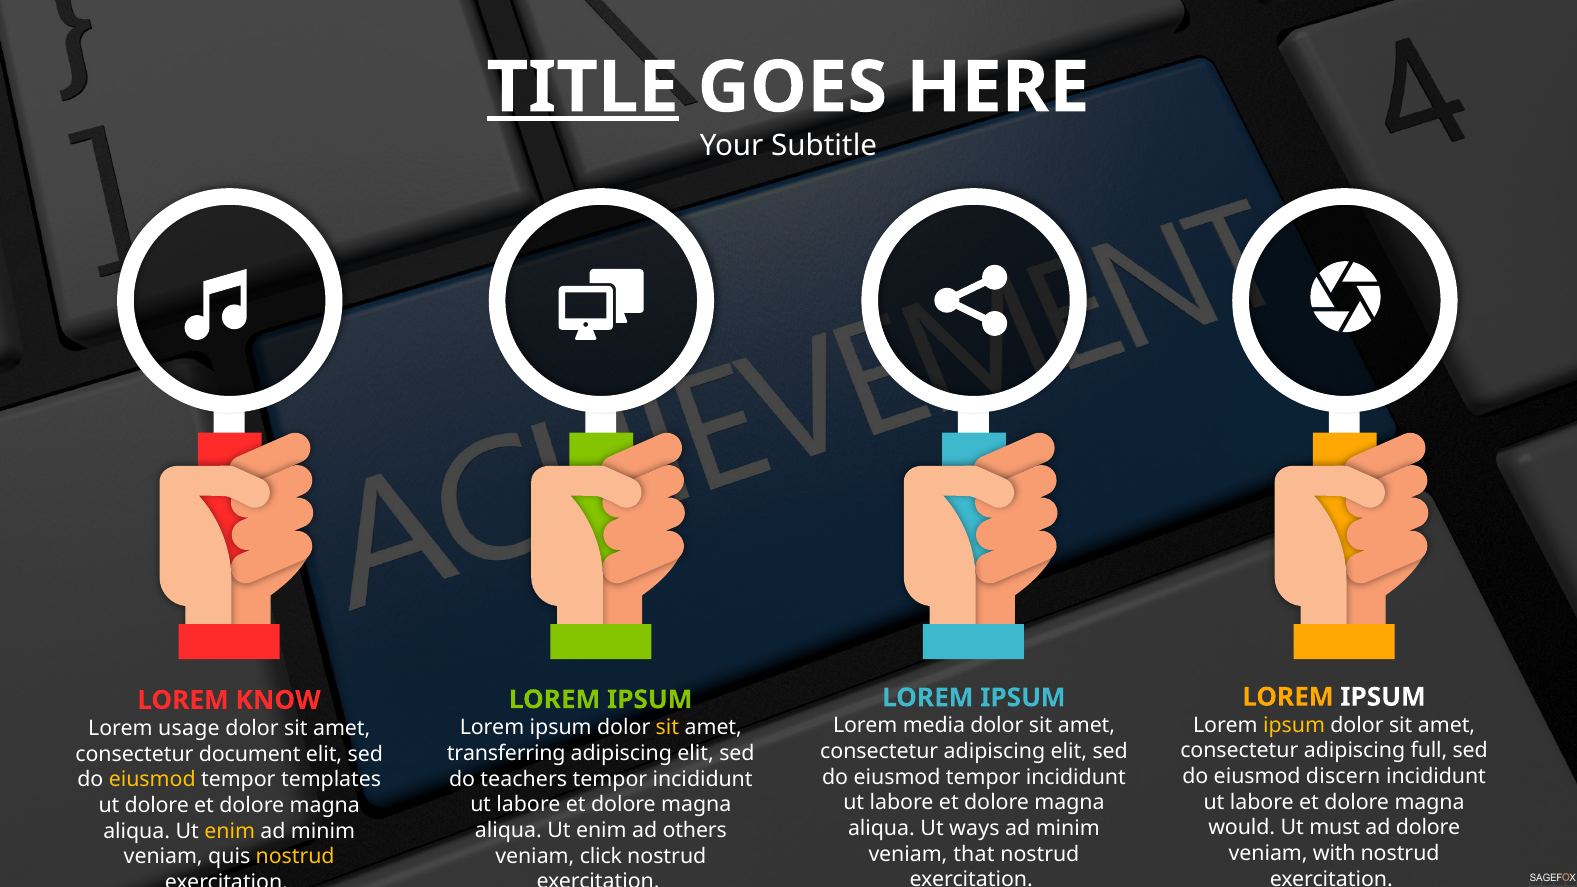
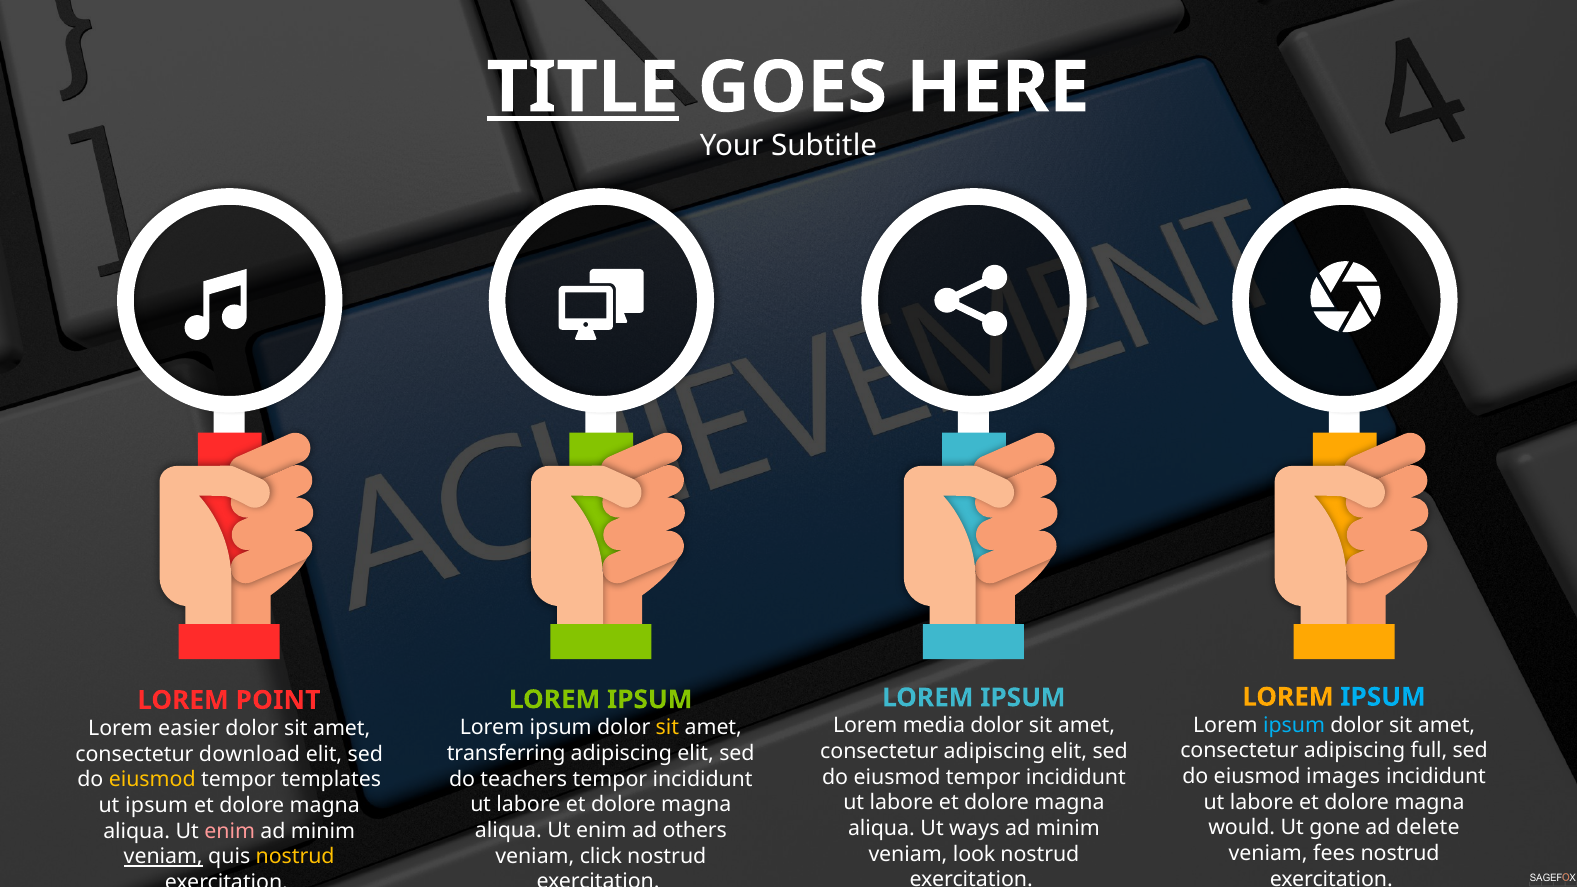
IPSUM at (1383, 697) colour: white -> light blue
KNOW: KNOW -> POINT
ipsum at (1294, 725) colour: yellow -> light blue
usage: usage -> easier
document: document -> download
discern: discern -> images
ut dolore: dolore -> ipsum
must: must -> gone
ad dolore: dolore -> delete
enim at (230, 831) colour: yellow -> pink
with: with -> fees
that: that -> look
veniam at (163, 857) underline: none -> present
